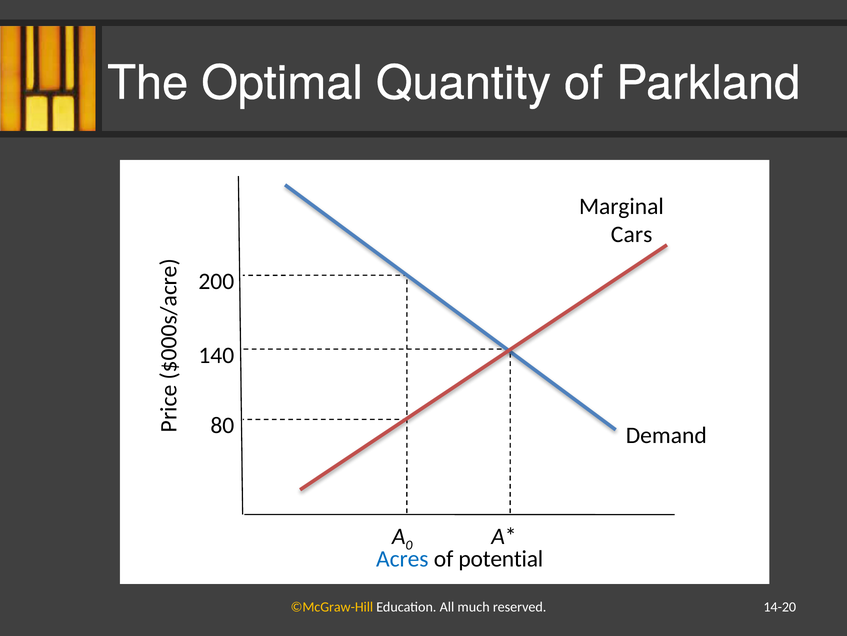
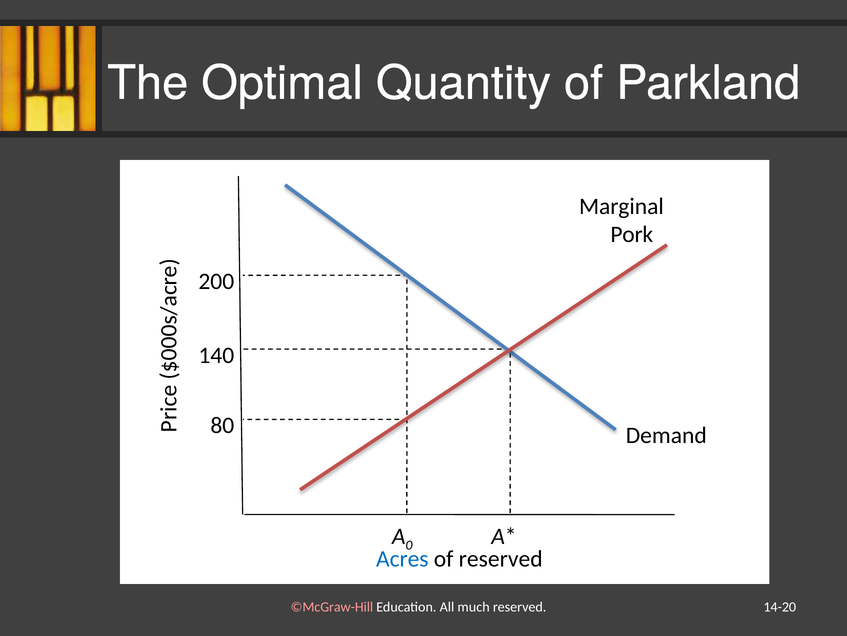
Cars: Cars -> Pork
of potential: potential -> reserved
©McGraw-Hill colour: yellow -> pink
